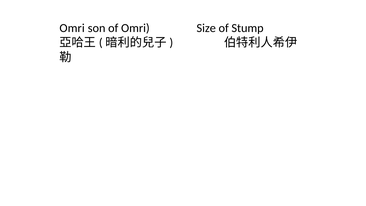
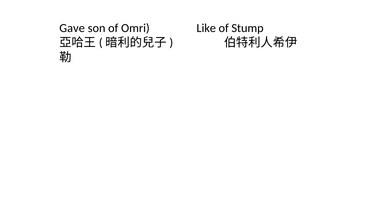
Omri at (72, 28): Omri -> Gave
Size: Size -> Like
